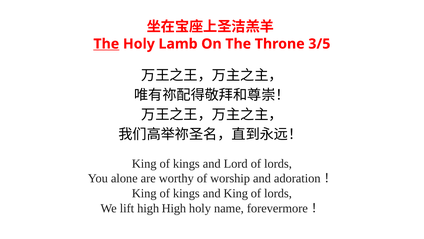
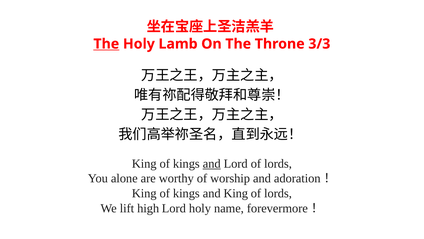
3/5: 3/5 -> 3/3
and at (212, 163) underline: none -> present
high High: High -> Lord
